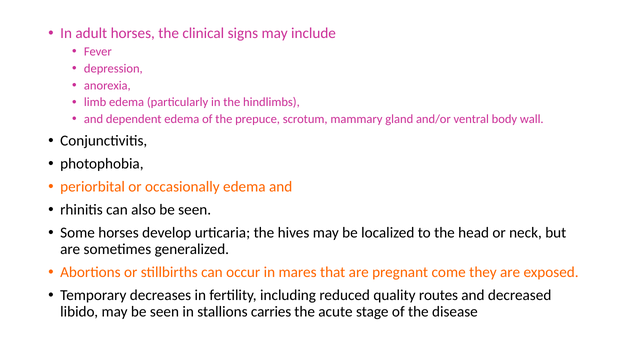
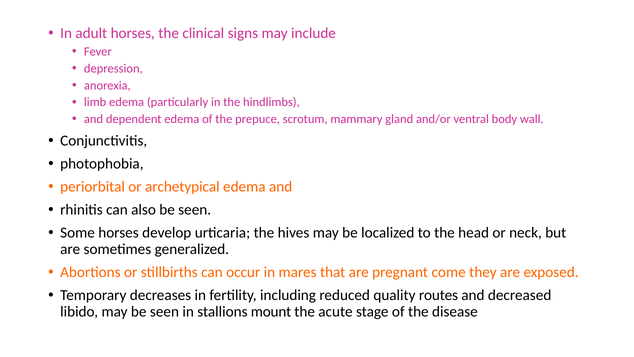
occasionally: occasionally -> archetypical
carries: carries -> mount
